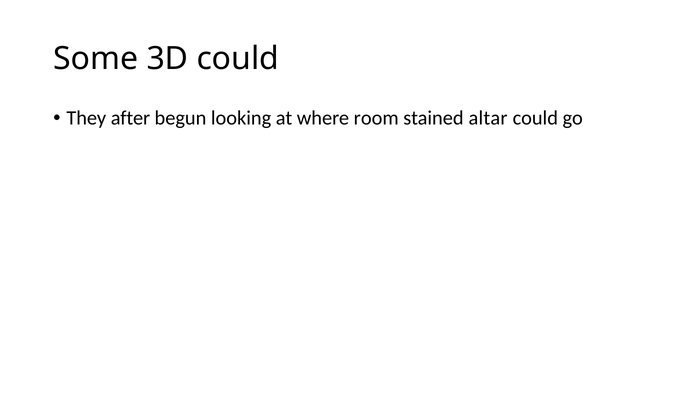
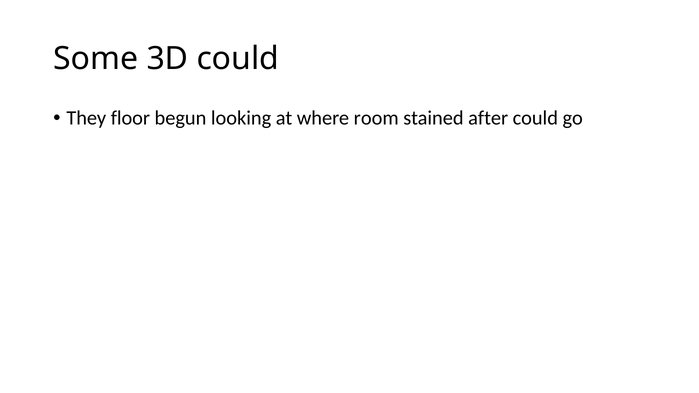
after: after -> floor
altar: altar -> after
